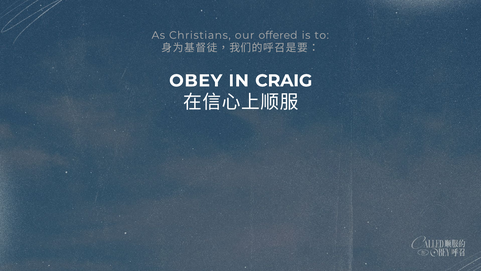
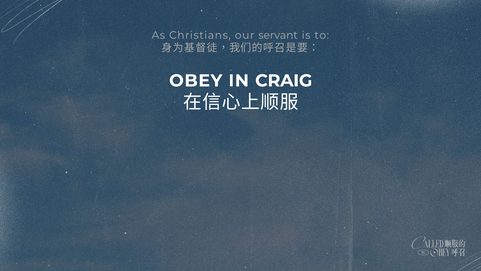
offered: offered -> servant
